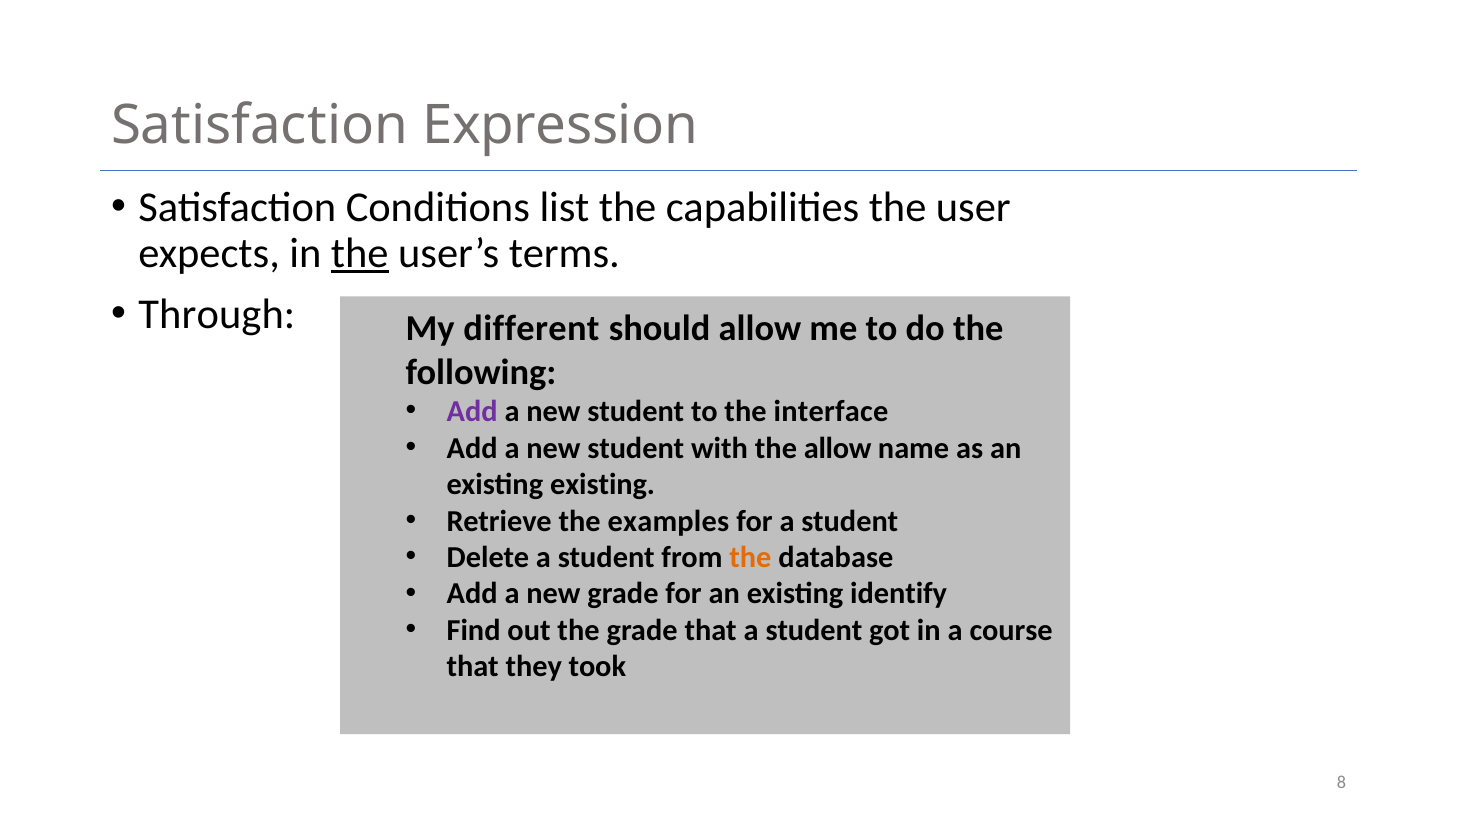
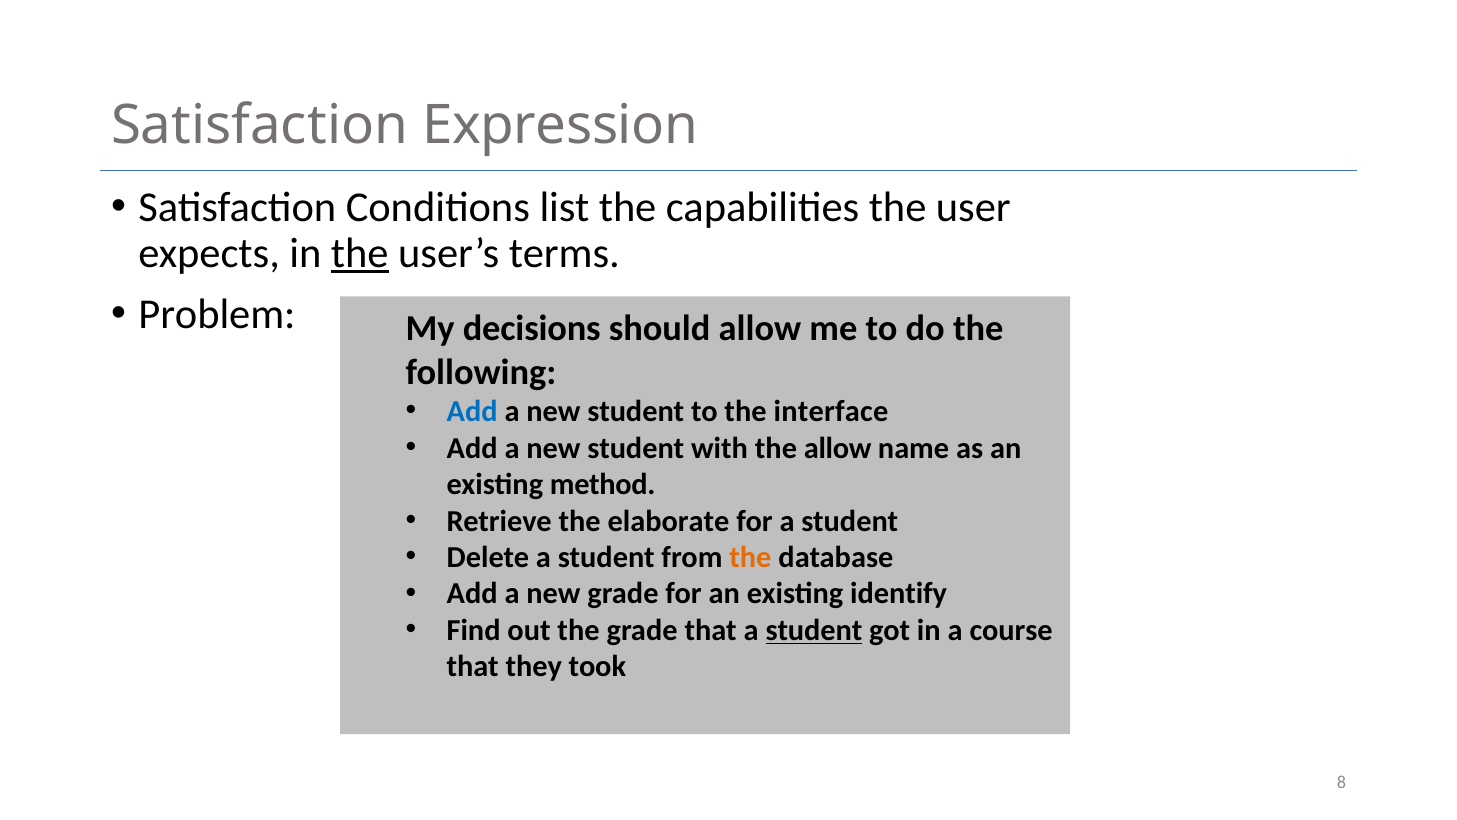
Through: Through -> Problem
different: different -> decisions
Add at (472, 411) colour: purple -> blue
existing existing: existing -> method
examples: examples -> elaborate
student at (814, 630) underline: none -> present
